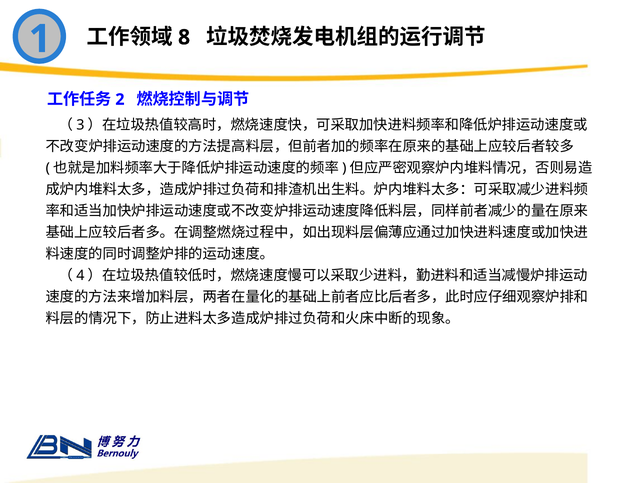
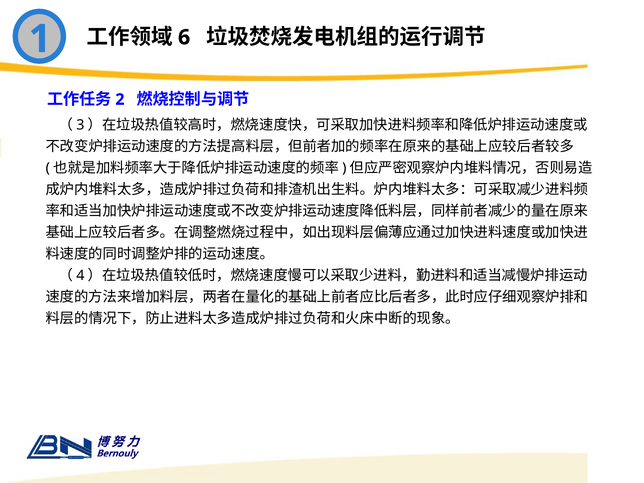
8: 8 -> 6
